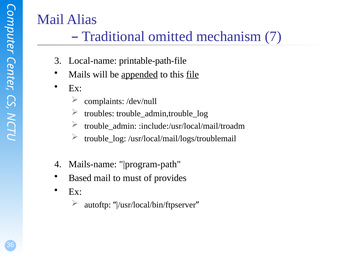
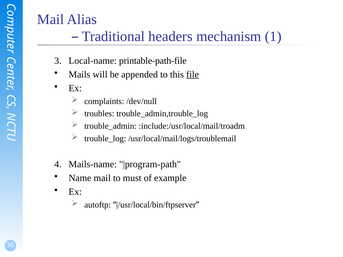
omitted: omitted -> headers
7: 7 -> 1
appended underline: present -> none
Based: Based -> Name
provides: provides -> example
